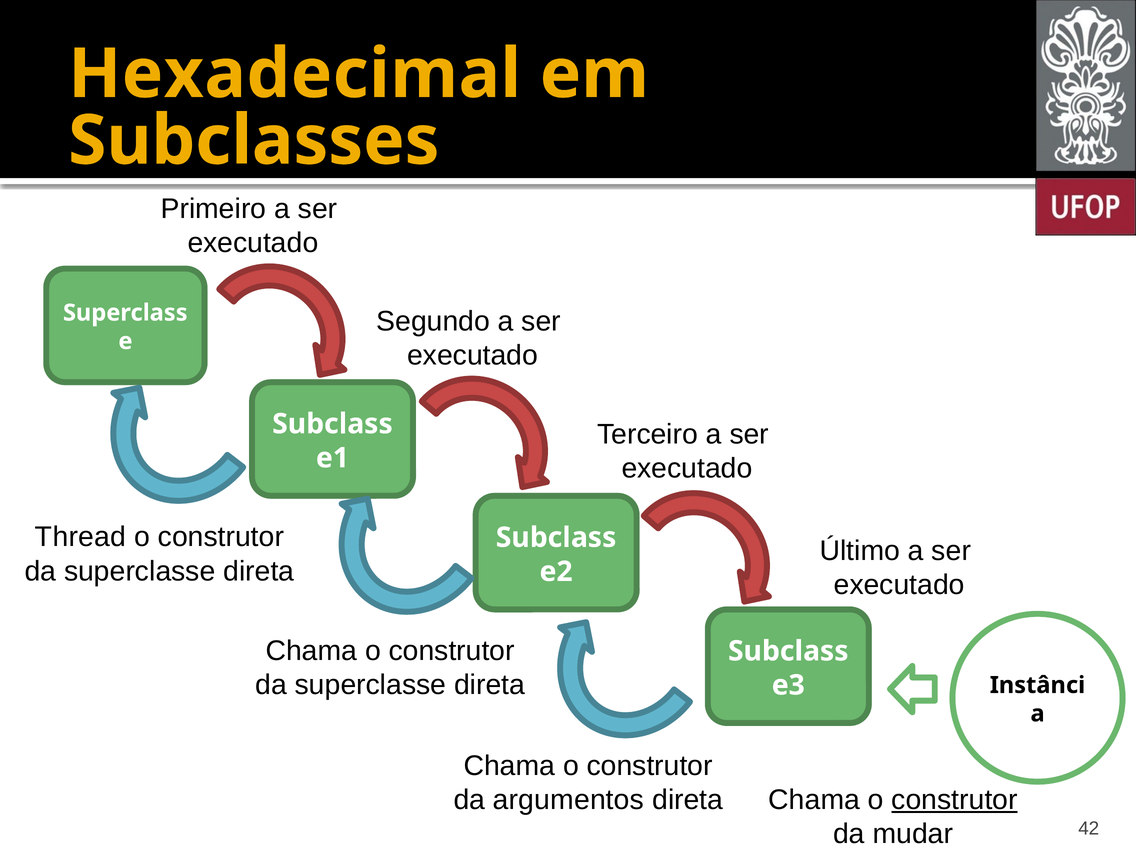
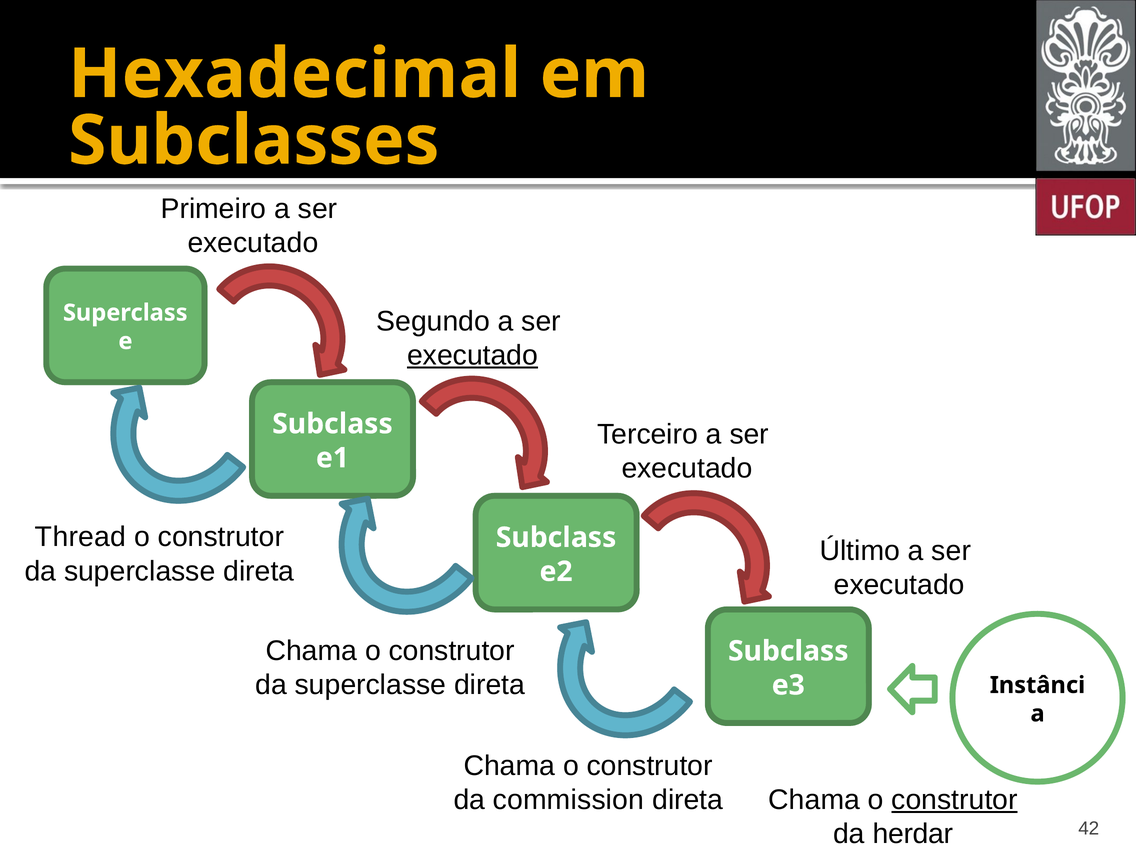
executado at (473, 355) underline: none -> present
argumentos: argumentos -> commission
mudar: mudar -> herdar
